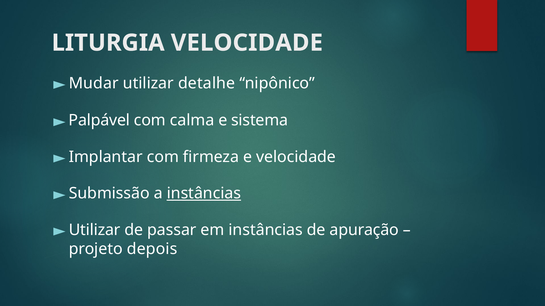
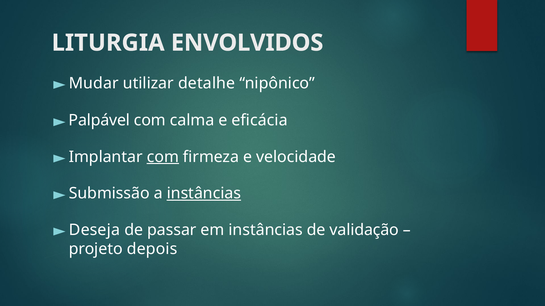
LITURGIA VELOCIDADE: VELOCIDADE -> ENVOLVIDOS
sistema: sistema -> eficácia
com at (163, 157) underline: none -> present
Utilizar at (95, 230): Utilizar -> Deseja
apuração: apuração -> validação
